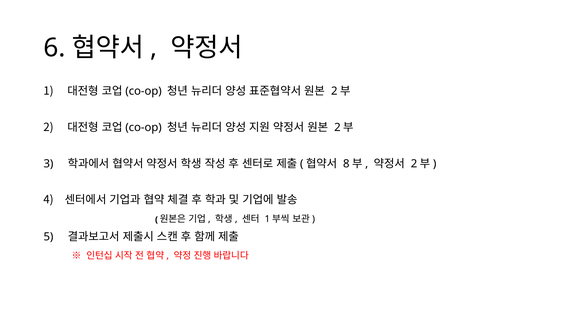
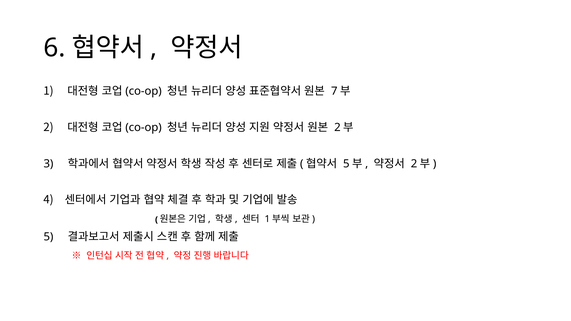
2 at (334, 91): 2 -> 7
8 at (346, 164): 8 -> 5
